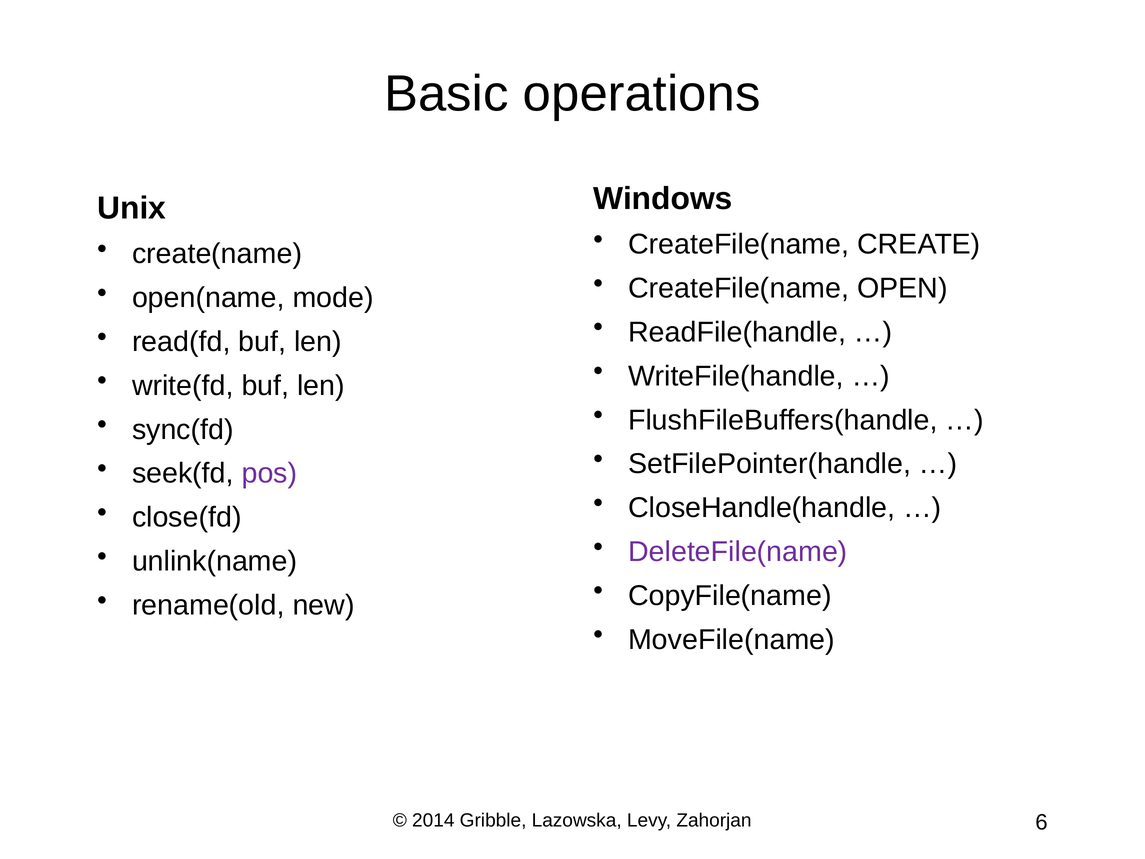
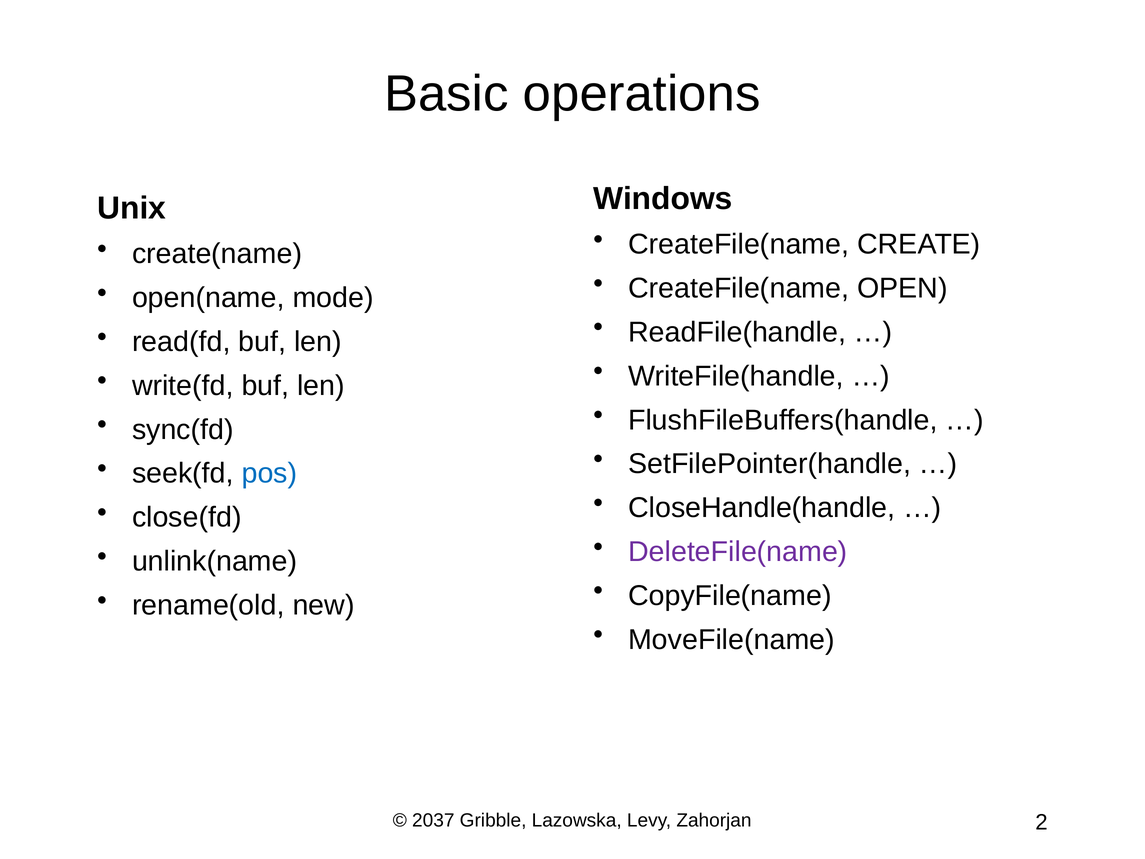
pos colour: purple -> blue
2014: 2014 -> 2037
6: 6 -> 2
